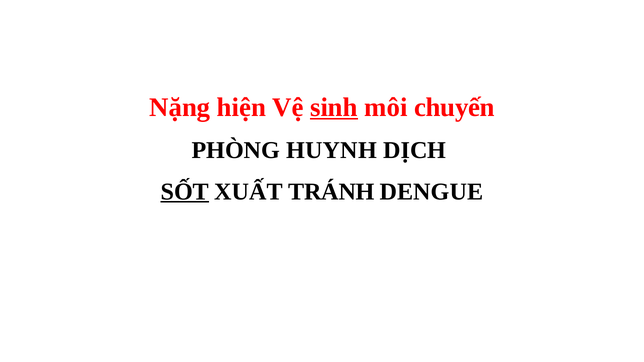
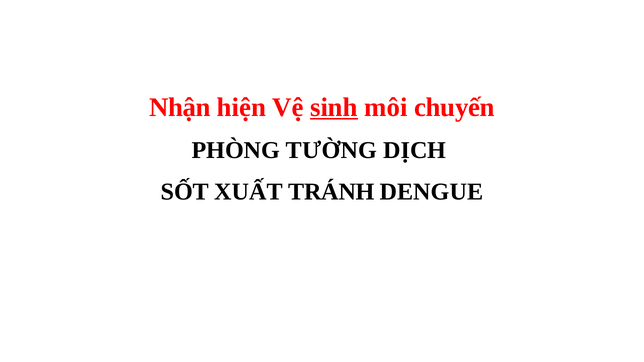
Nặng: Nặng -> Nhận
HUYNH: HUYNH -> TƯỜNG
SỐT underline: present -> none
